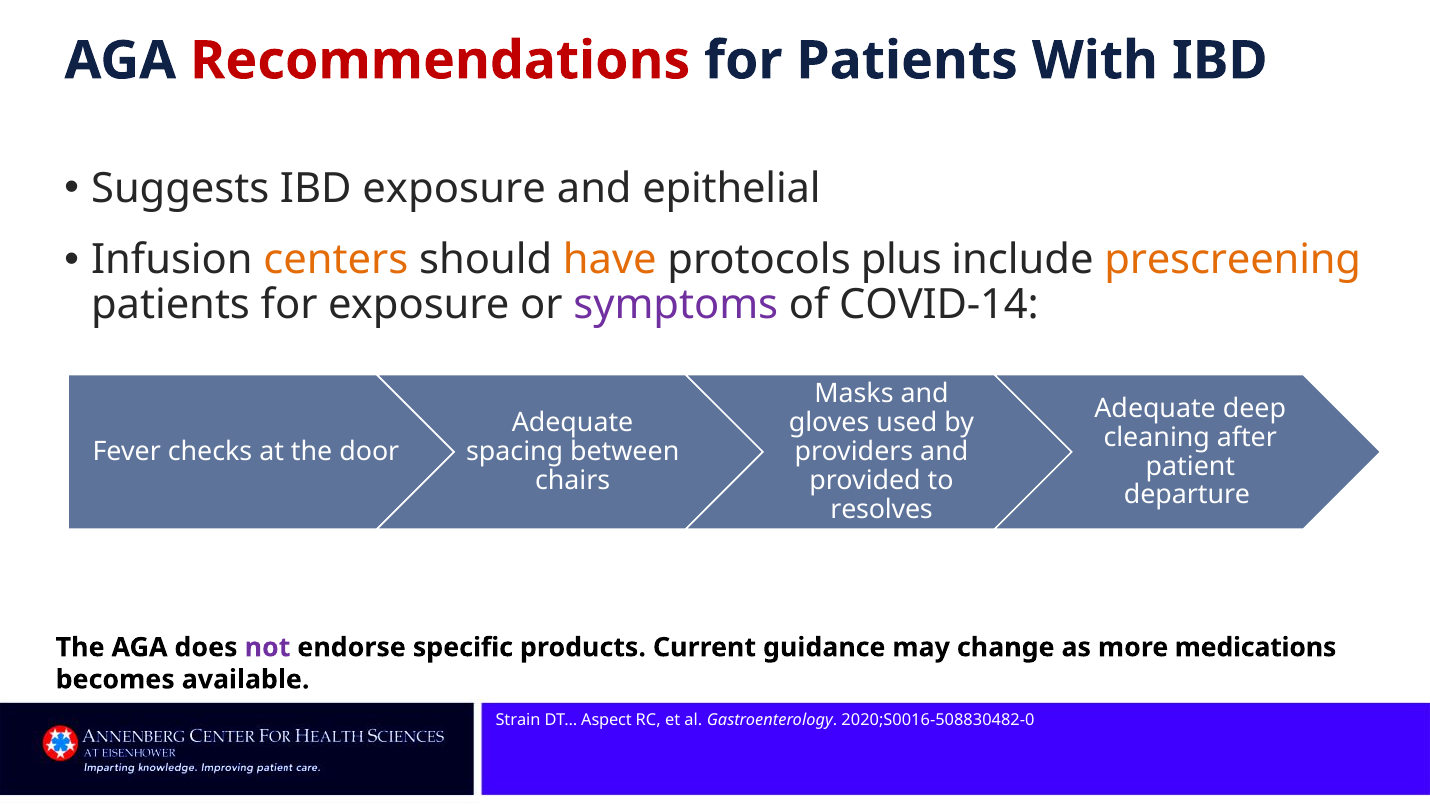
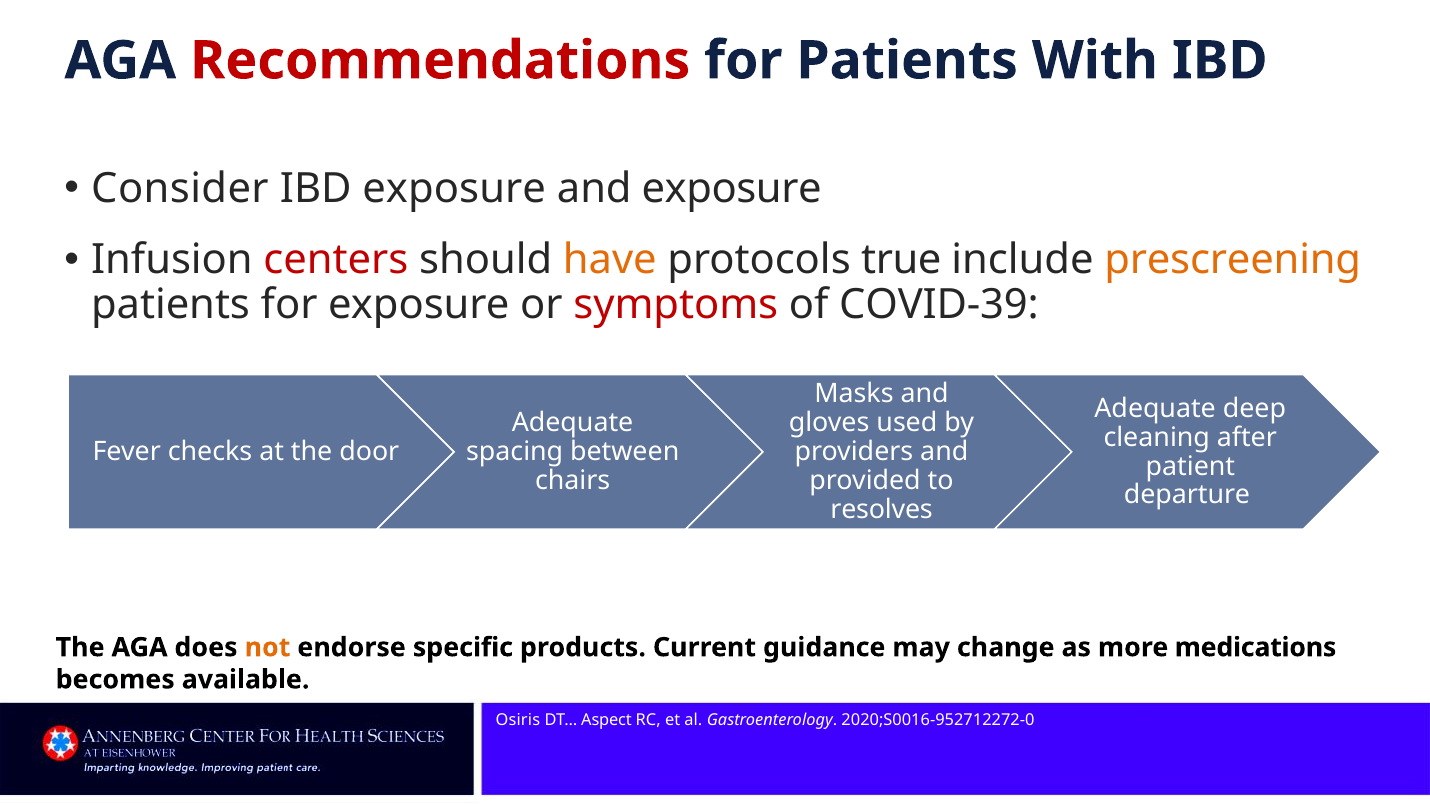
Suggests: Suggests -> Consider
and epithelial: epithelial -> exposure
centers colour: orange -> red
plus: plus -> true
symptoms colour: purple -> red
COVID-14: COVID-14 -> COVID-39
not colour: purple -> orange
Strain: Strain -> Osiris
2020;S0016-508830482-0: 2020;S0016-508830482-0 -> 2020;S0016-952712272-0
